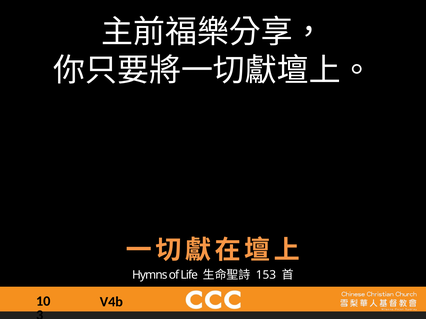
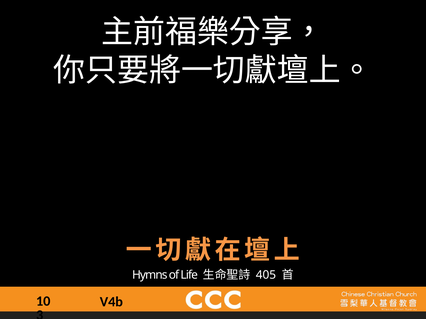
153: 153 -> 405
